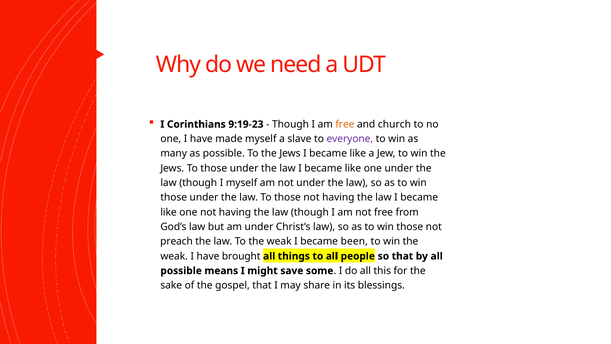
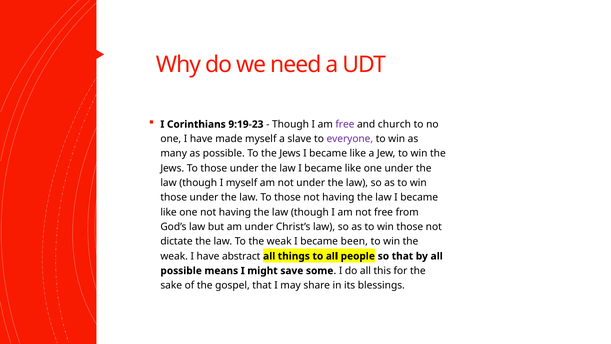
free at (345, 124) colour: orange -> purple
preach: preach -> dictate
brought: brought -> abstract
